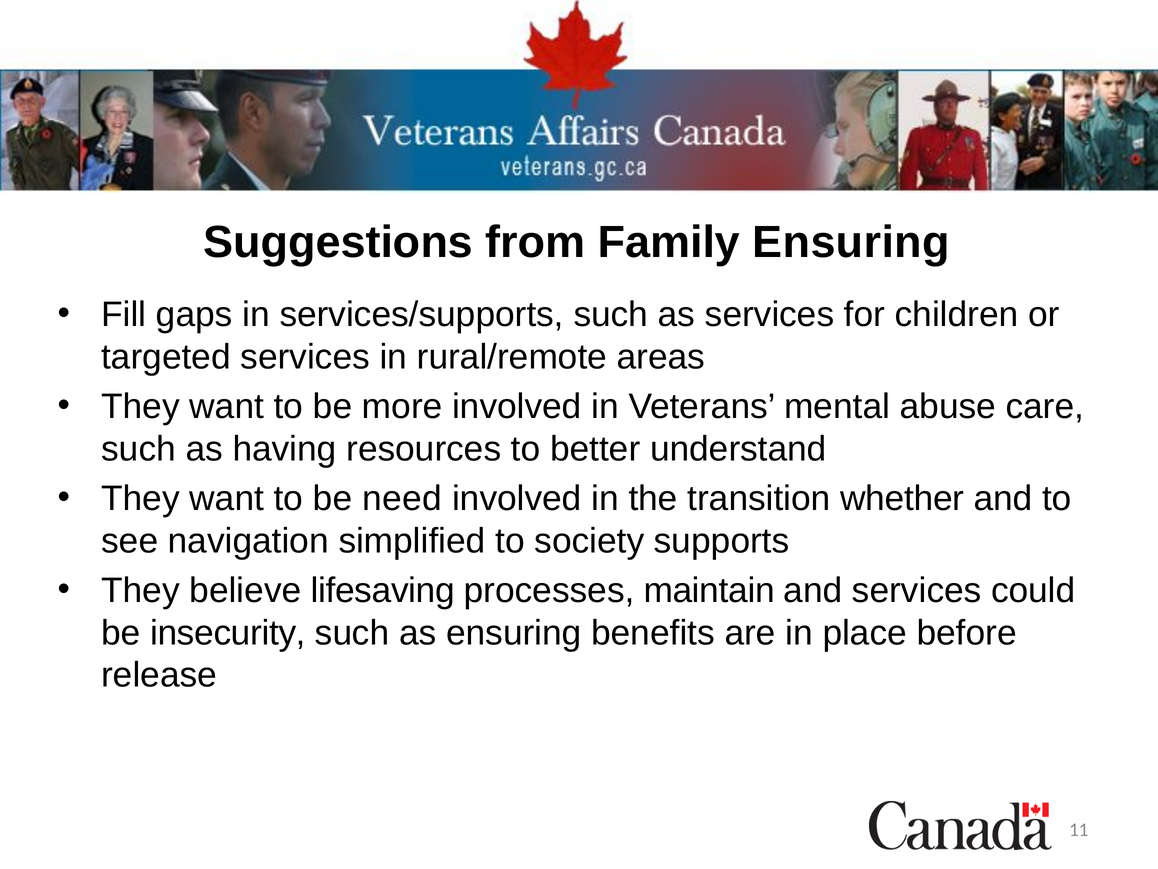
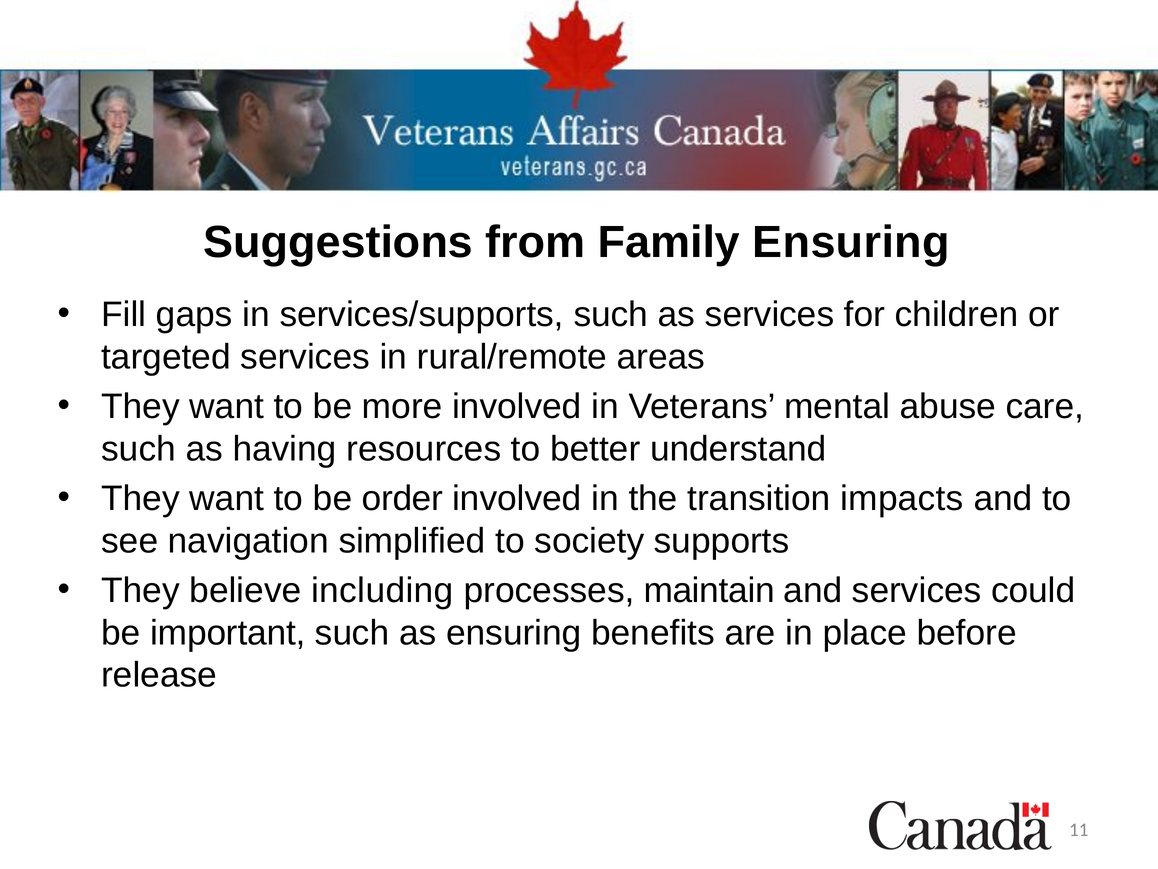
need: need -> order
whether: whether -> impacts
lifesaving: lifesaving -> including
insecurity: insecurity -> important
